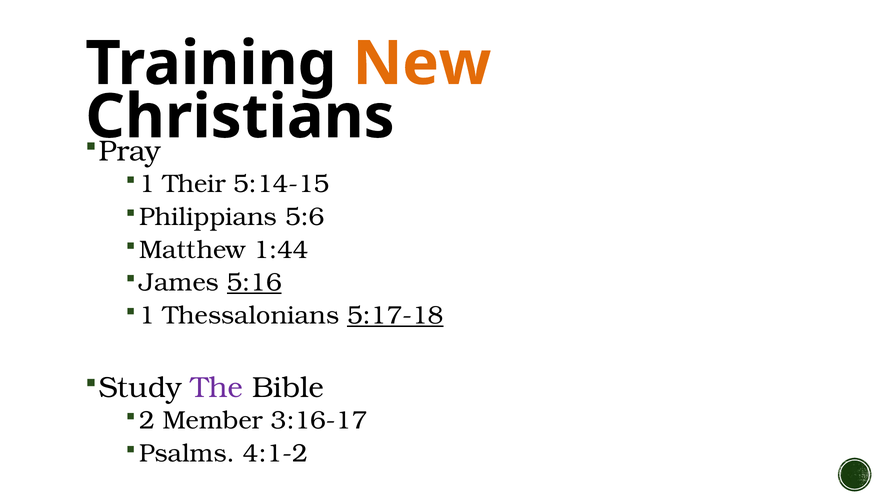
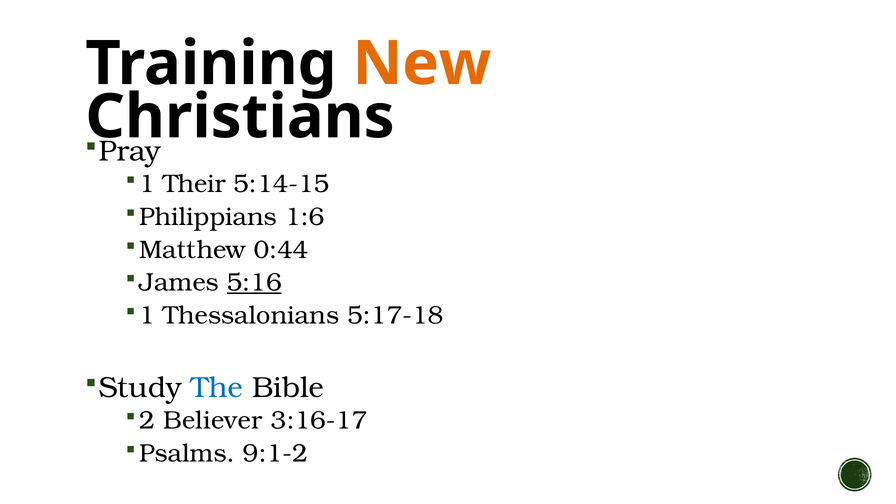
5:6: 5:6 -> 1:6
1:44: 1:44 -> 0:44
5:17-18 underline: present -> none
The colour: purple -> blue
Member: Member -> Believer
4:1-2: 4:1-2 -> 9:1-2
